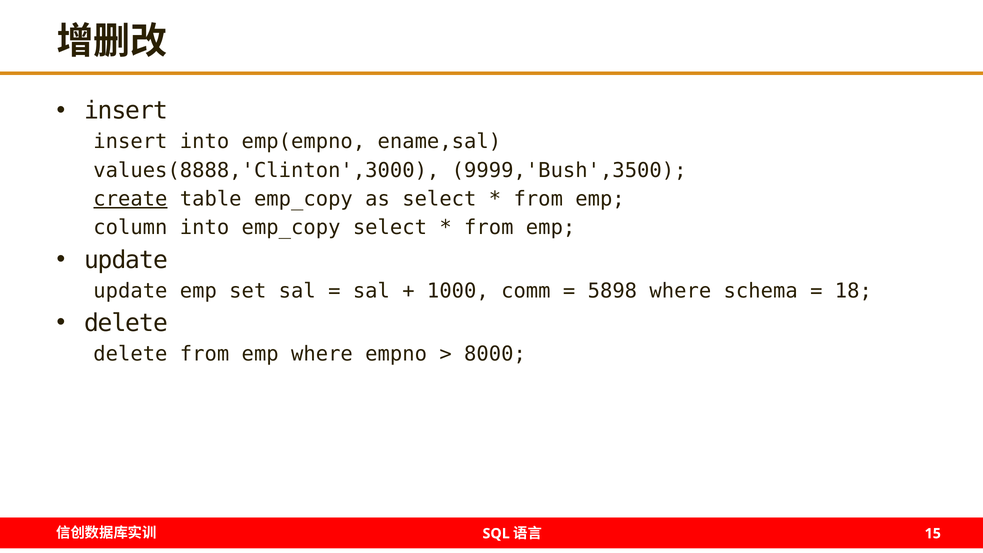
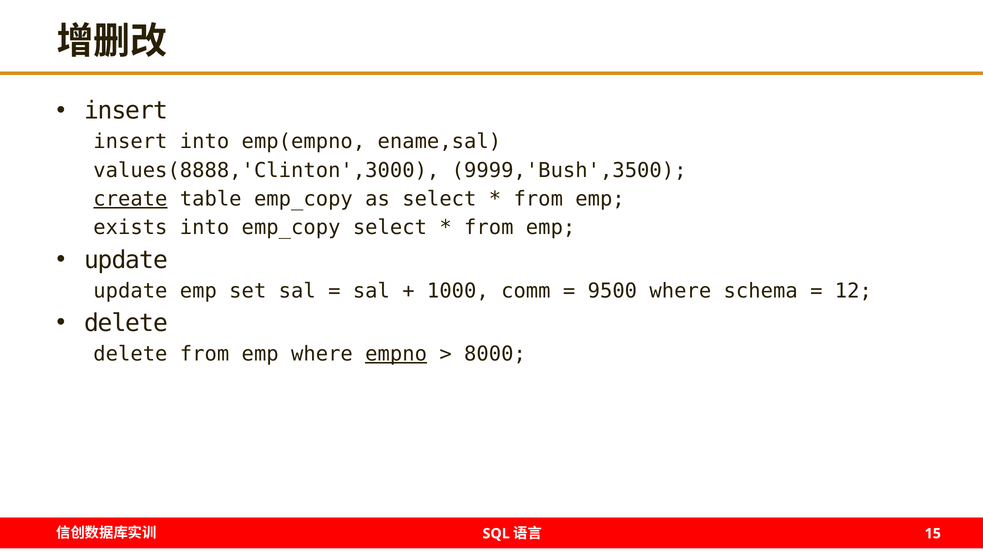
column: column -> exists
5898: 5898 -> 9500
18: 18 -> 12
empno underline: none -> present
